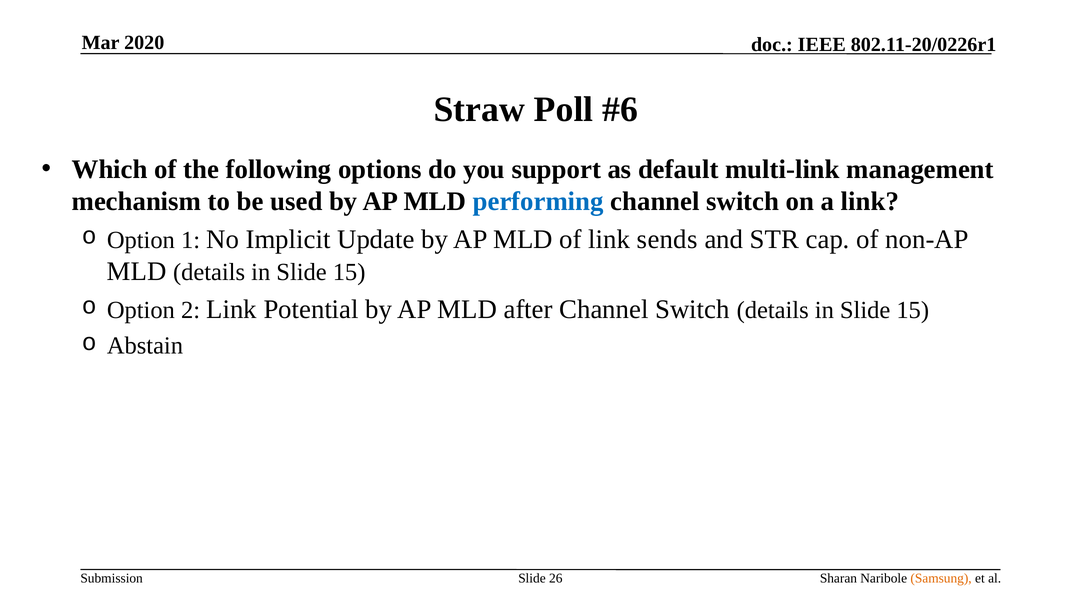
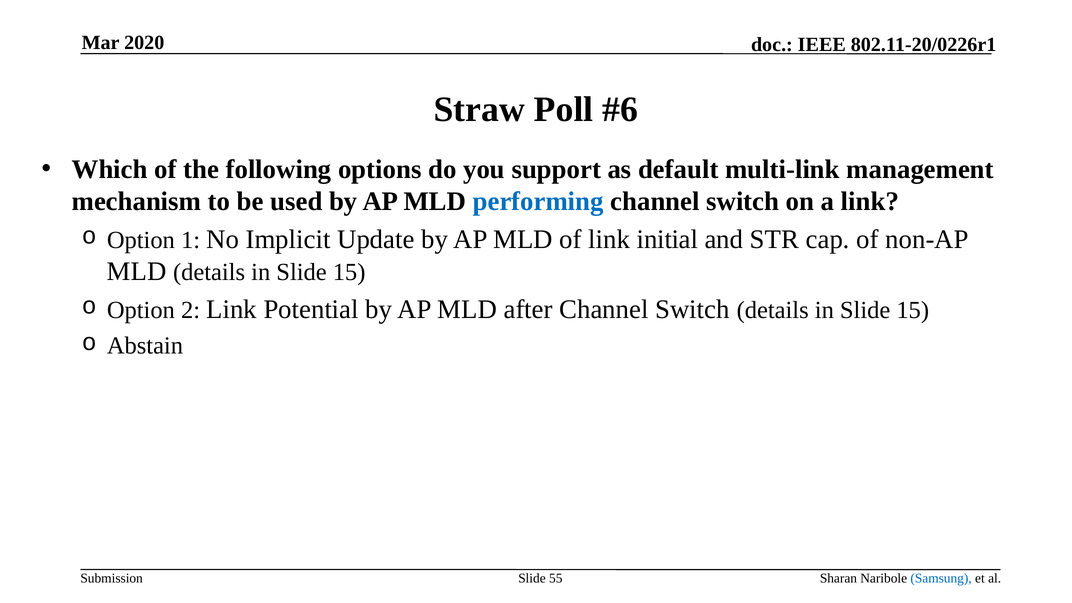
sends: sends -> initial
26: 26 -> 55
Samsung colour: orange -> blue
